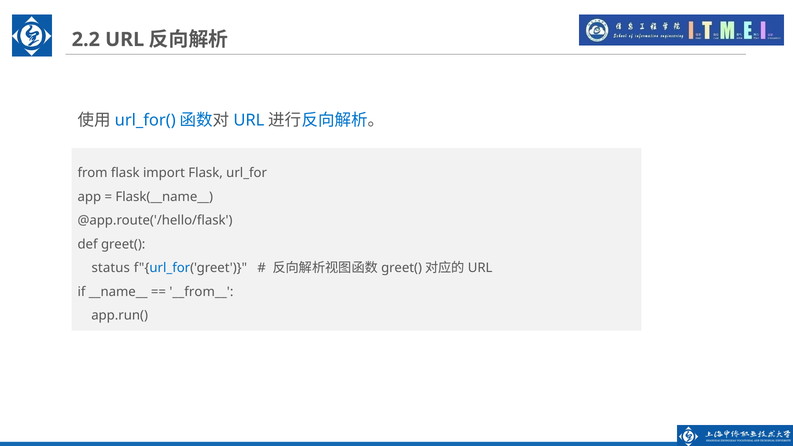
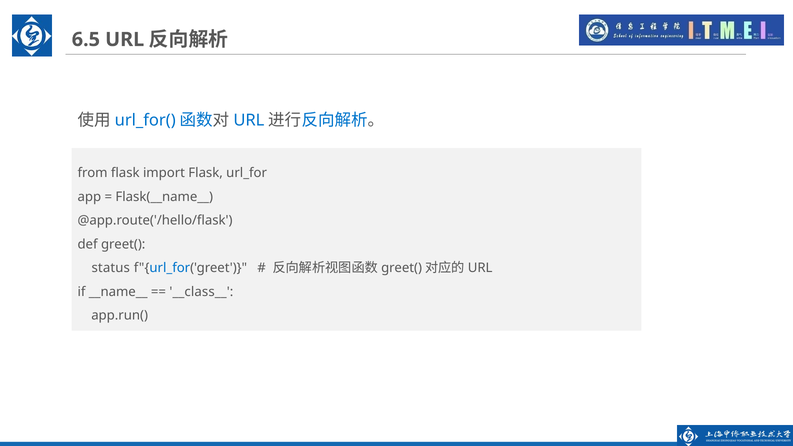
2.2: 2.2 -> 6.5
__from__: __from__ -> __class__
